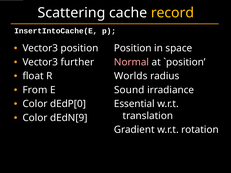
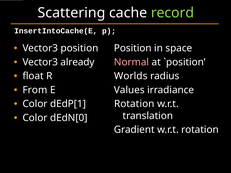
record colour: yellow -> light green
further: further -> already
Sound: Sound -> Values
dEdP[0: dEdP[0 -> dEdP[1
Essential at (134, 104): Essential -> Rotation
dEdN[9: dEdN[9 -> dEdN[0
